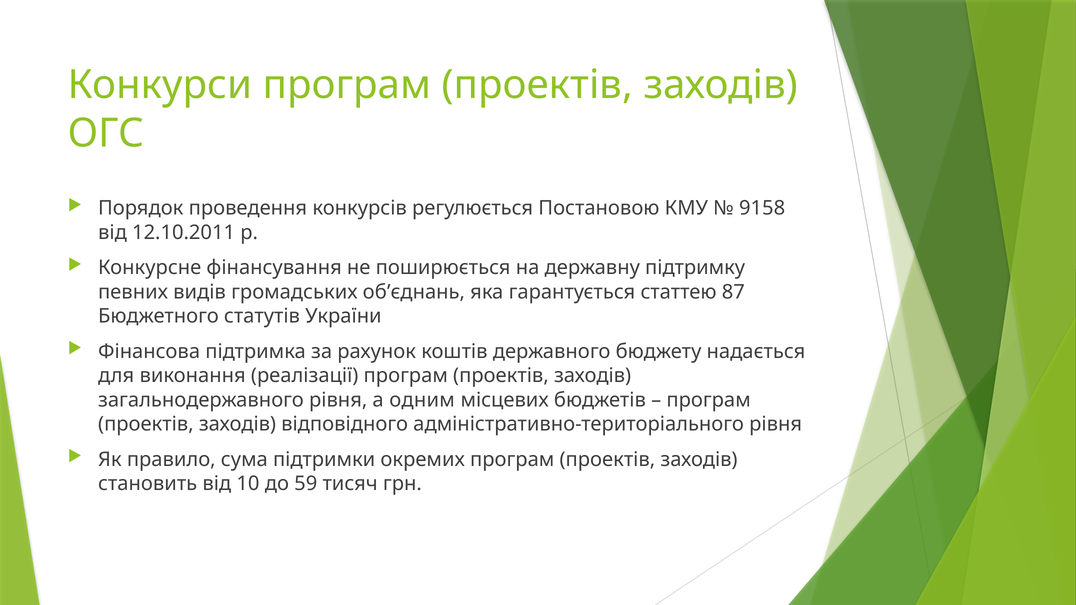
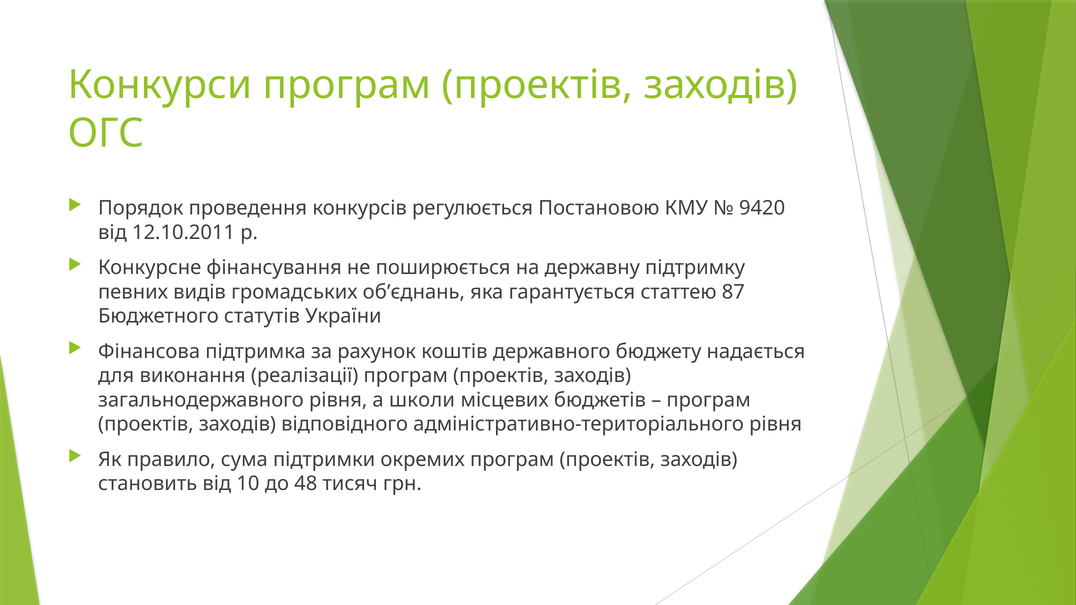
9158: 9158 -> 9420
одним: одним -> школи
59: 59 -> 48
